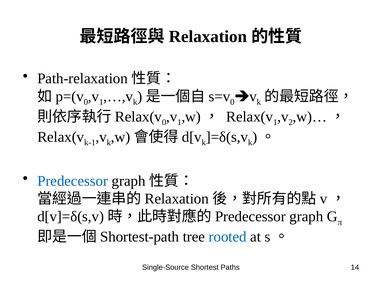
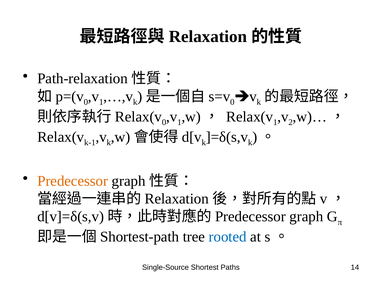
Predecessor at (73, 181) colour: blue -> orange
